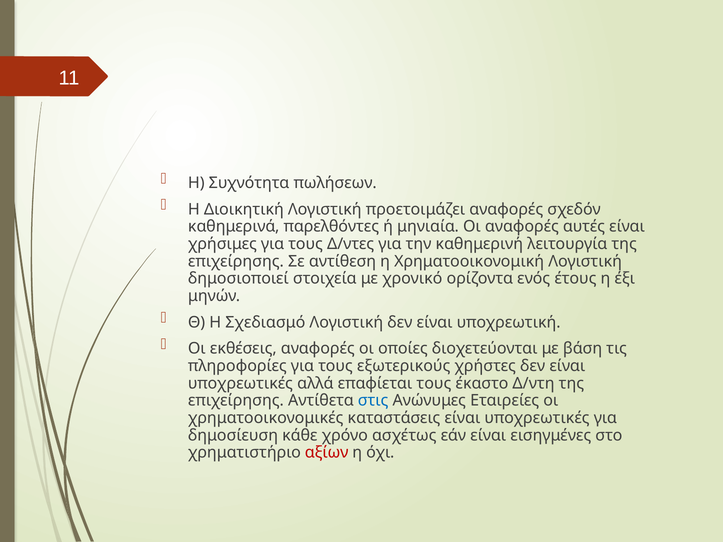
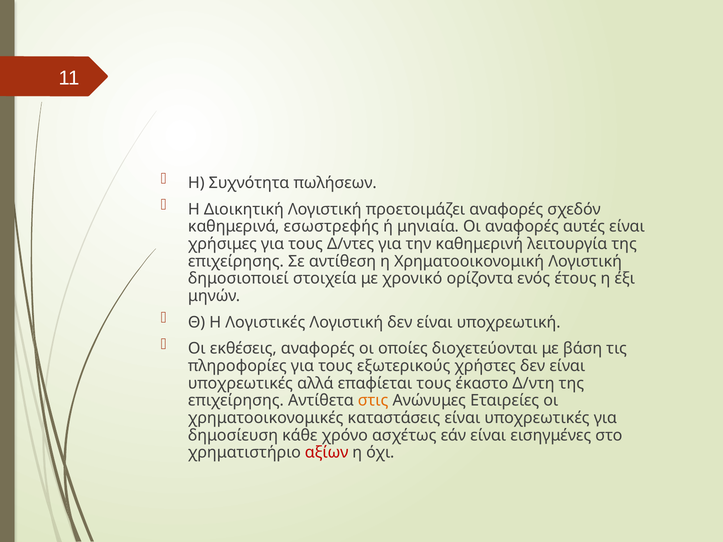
παρελθόντες: παρελθόντες -> εσωστρεφής
Σχεδιασμό: Σχεδιασμό -> Λογιστικές
στις colour: blue -> orange
